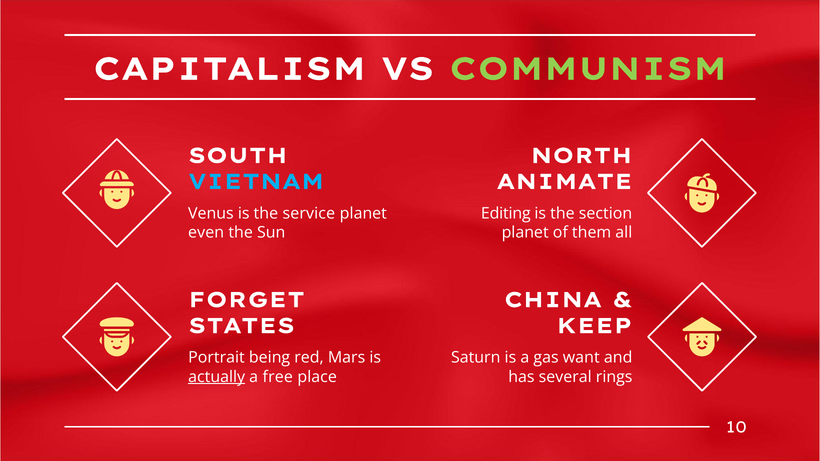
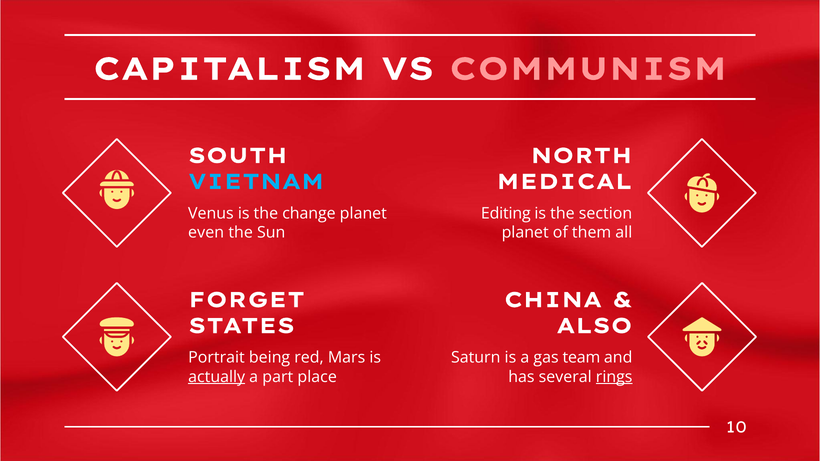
COMMUNISM colour: light green -> pink
ANIMATE: ANIMATE -> MEDICAL
service: service -> change
KEEP: KEEP -> ALSO
want: want -> team
free: free -> part
rings underline: none -> present
